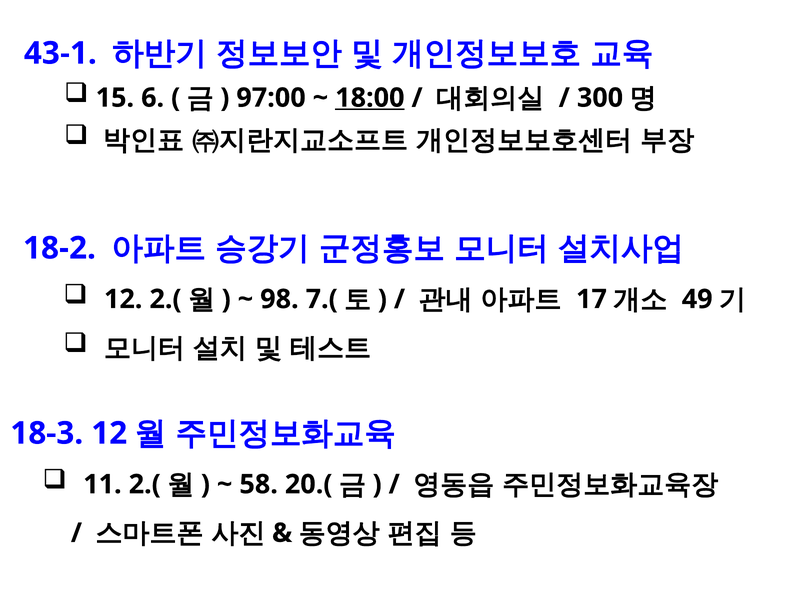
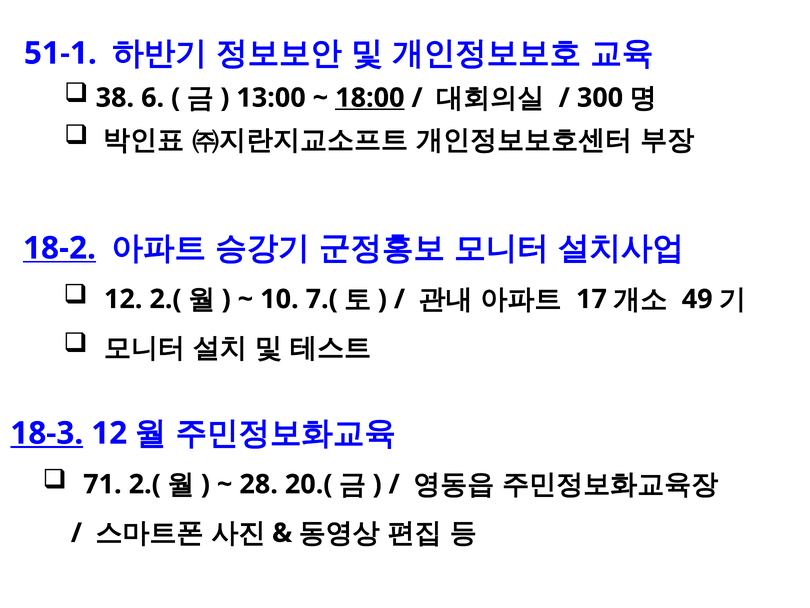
43-1: 43-1 -> 51-1
15: 15 -> 38
97:00: 97:00 -> 13:00
18-2 underline: none -> present
98: 98 -> 10
18-3 underline: none -> present
11: 11 -> 71
58: 58 -> 28
